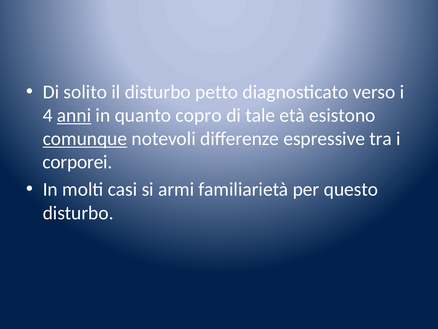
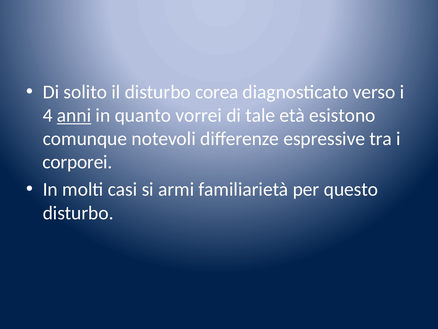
petto: petto -> corea
copro: copro -> vorrei
comunque underline: present -> none
